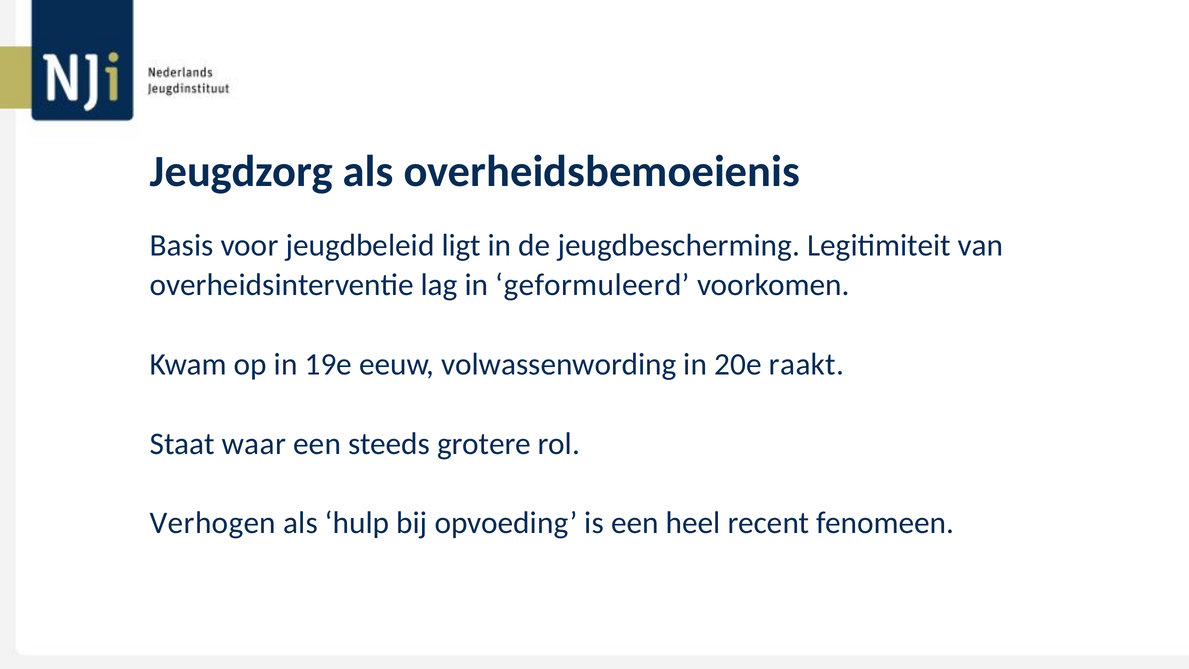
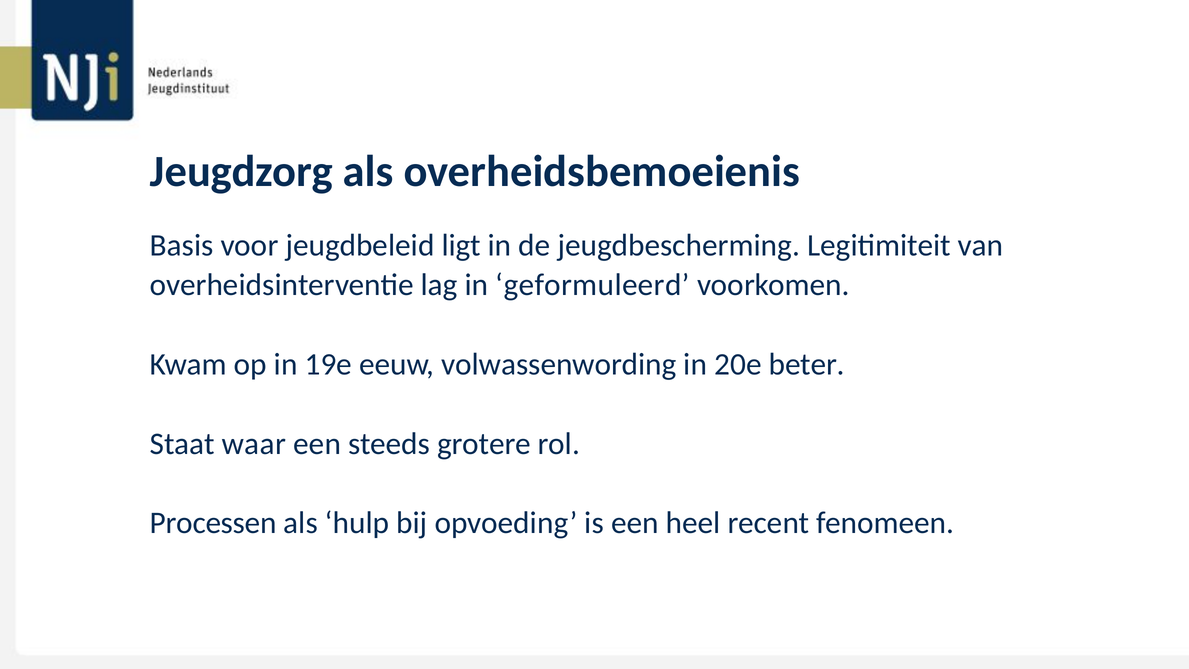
raakt: raakt -> beter
Verhogen: Verhogen -> Processen
